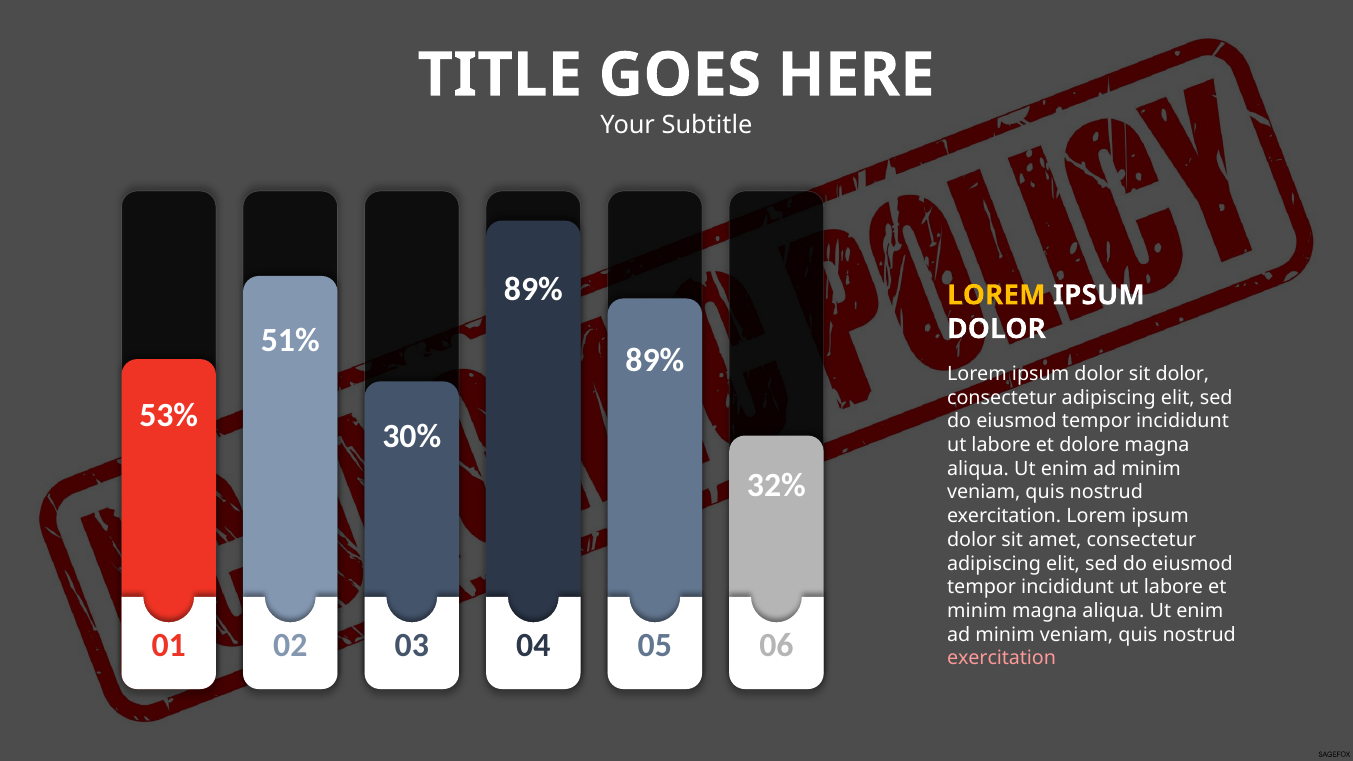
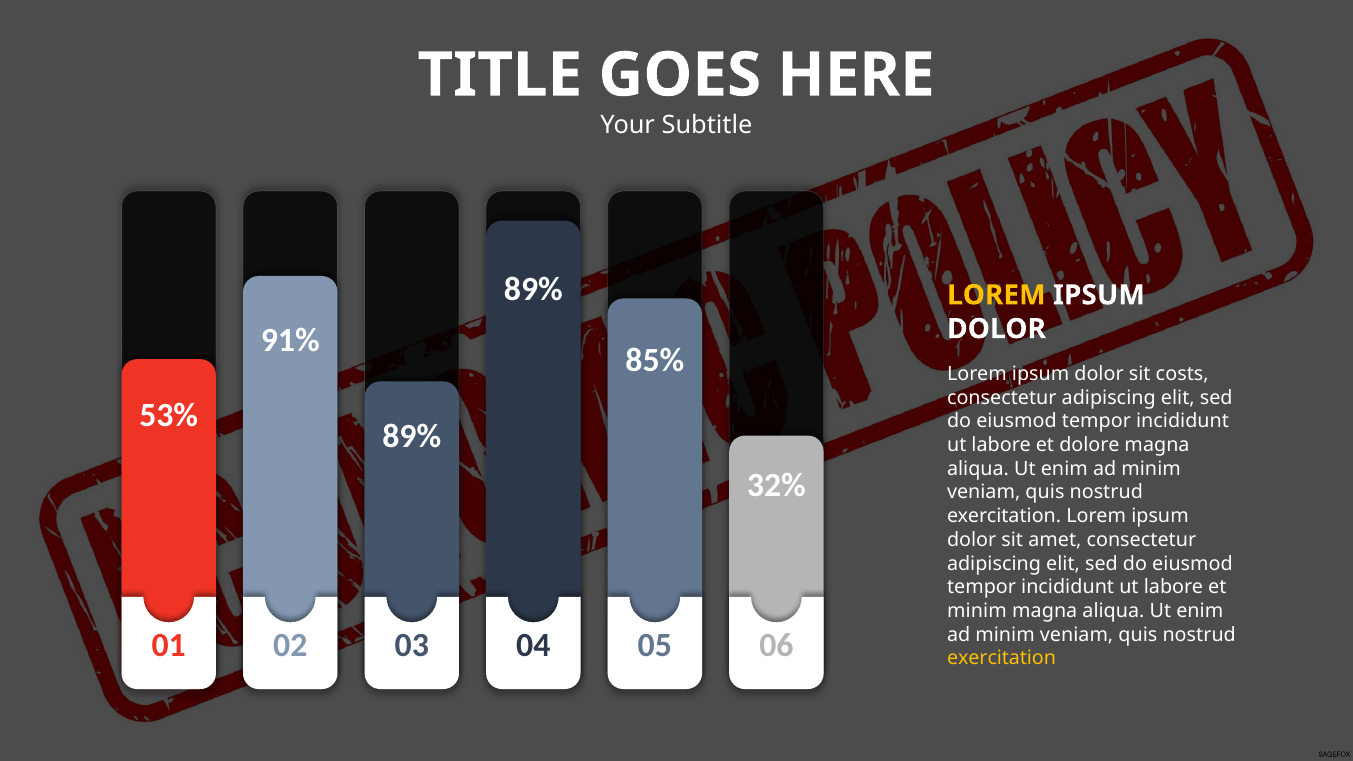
51%: 51% -> 91%
89% at (655, 361): 89% -> 85%
sit dolor: dolor -> costs
30% at (412, 436): 30% -> 89%
exercitation at (1002, 658) colour: pink -> yellow
